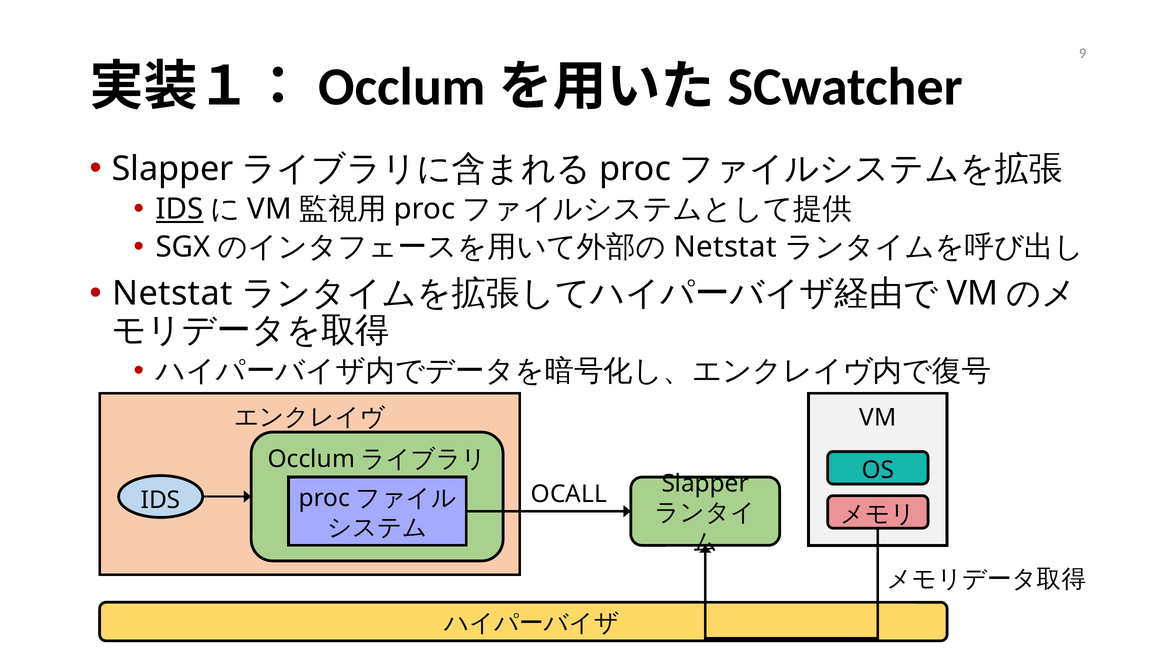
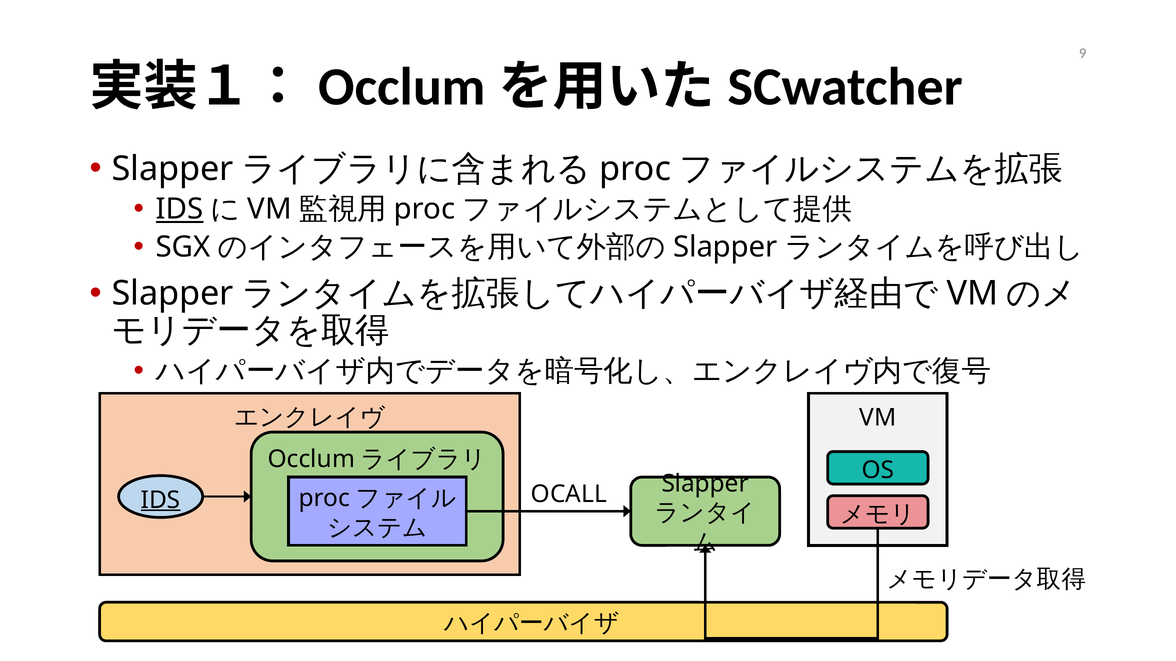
Netstat at (725, 247): Netstat -> Slapper
Netstat at (172, 294): Netstat -> Slapper
IDS at (161, 500) underline: none -> present
